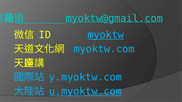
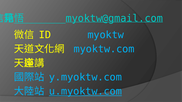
myoktw underline: present -> none
